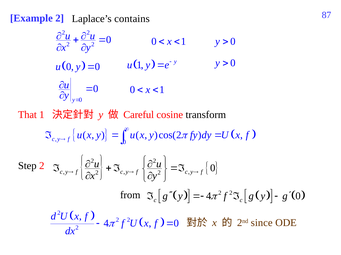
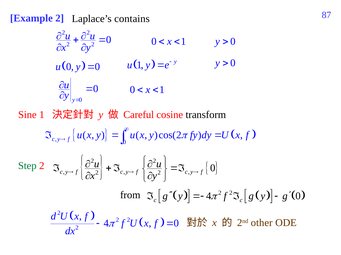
That: That -> Sine
Step colour: black -> green
since: since -> other
